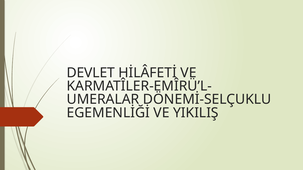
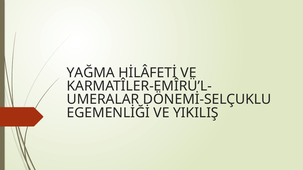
DEVLET: DEVLET -> YAĞMA
